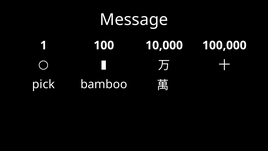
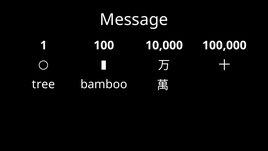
pick: pick -> tree
